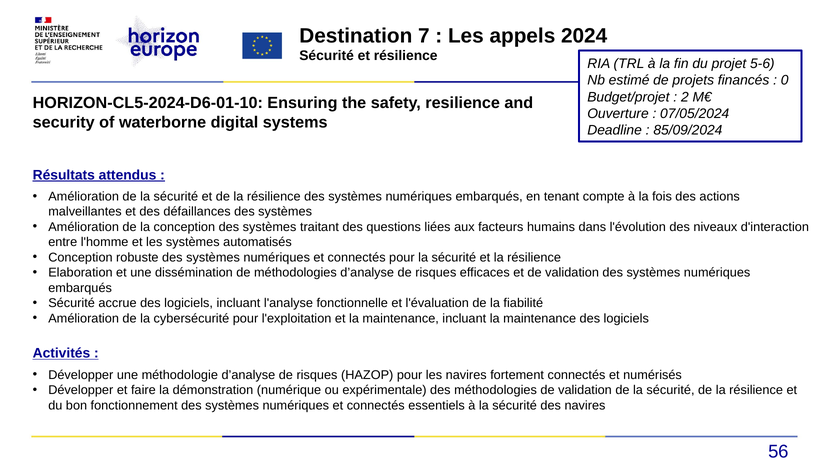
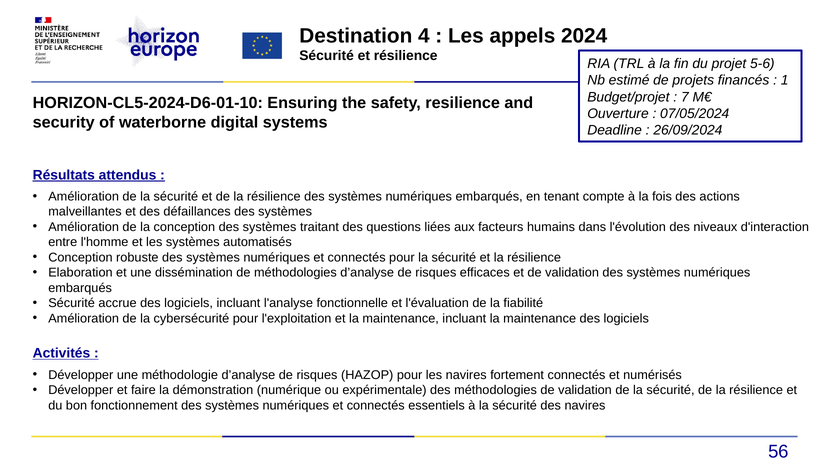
7: 7 -> 4
0: 0 -> 1
2: 2 -> 7
85/09/2024: 85/09/2024 -> 26/09/2024
